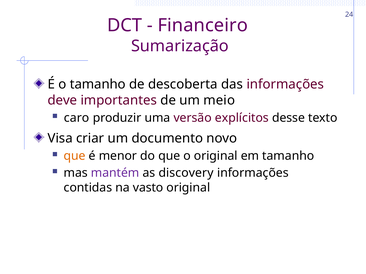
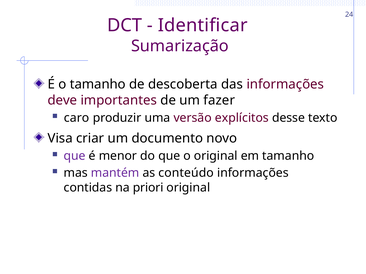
Financeiro: Financeiro -> Identificar
meio: meio -> fazer
que at (75, 156) colour: orange -> purple
discovery: discovery -> conteúdo
vasto: vasto -> priori
